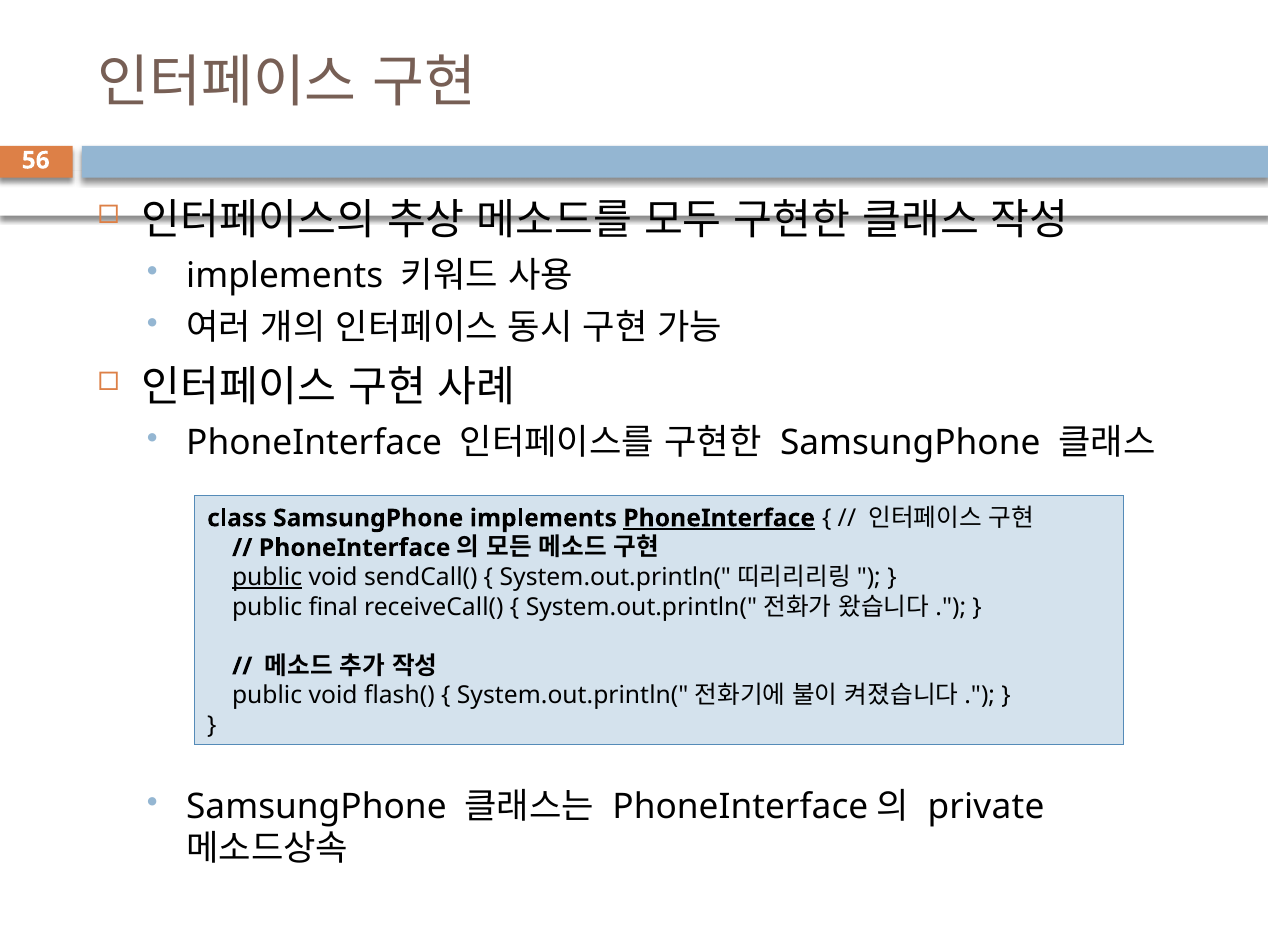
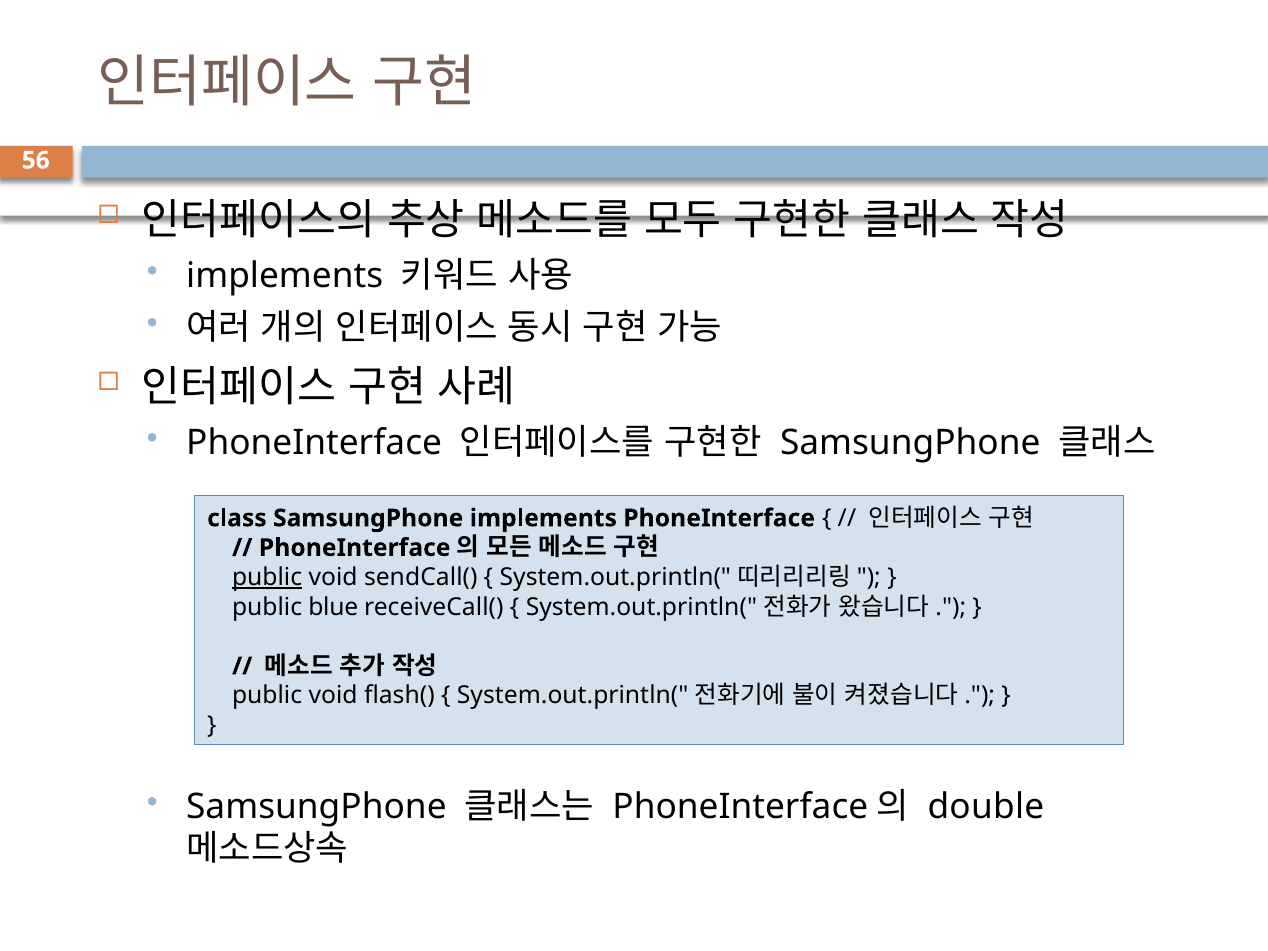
PhoneInterface at (719, 518) underline: present -> none
final: final -> blue
private: private -> double
